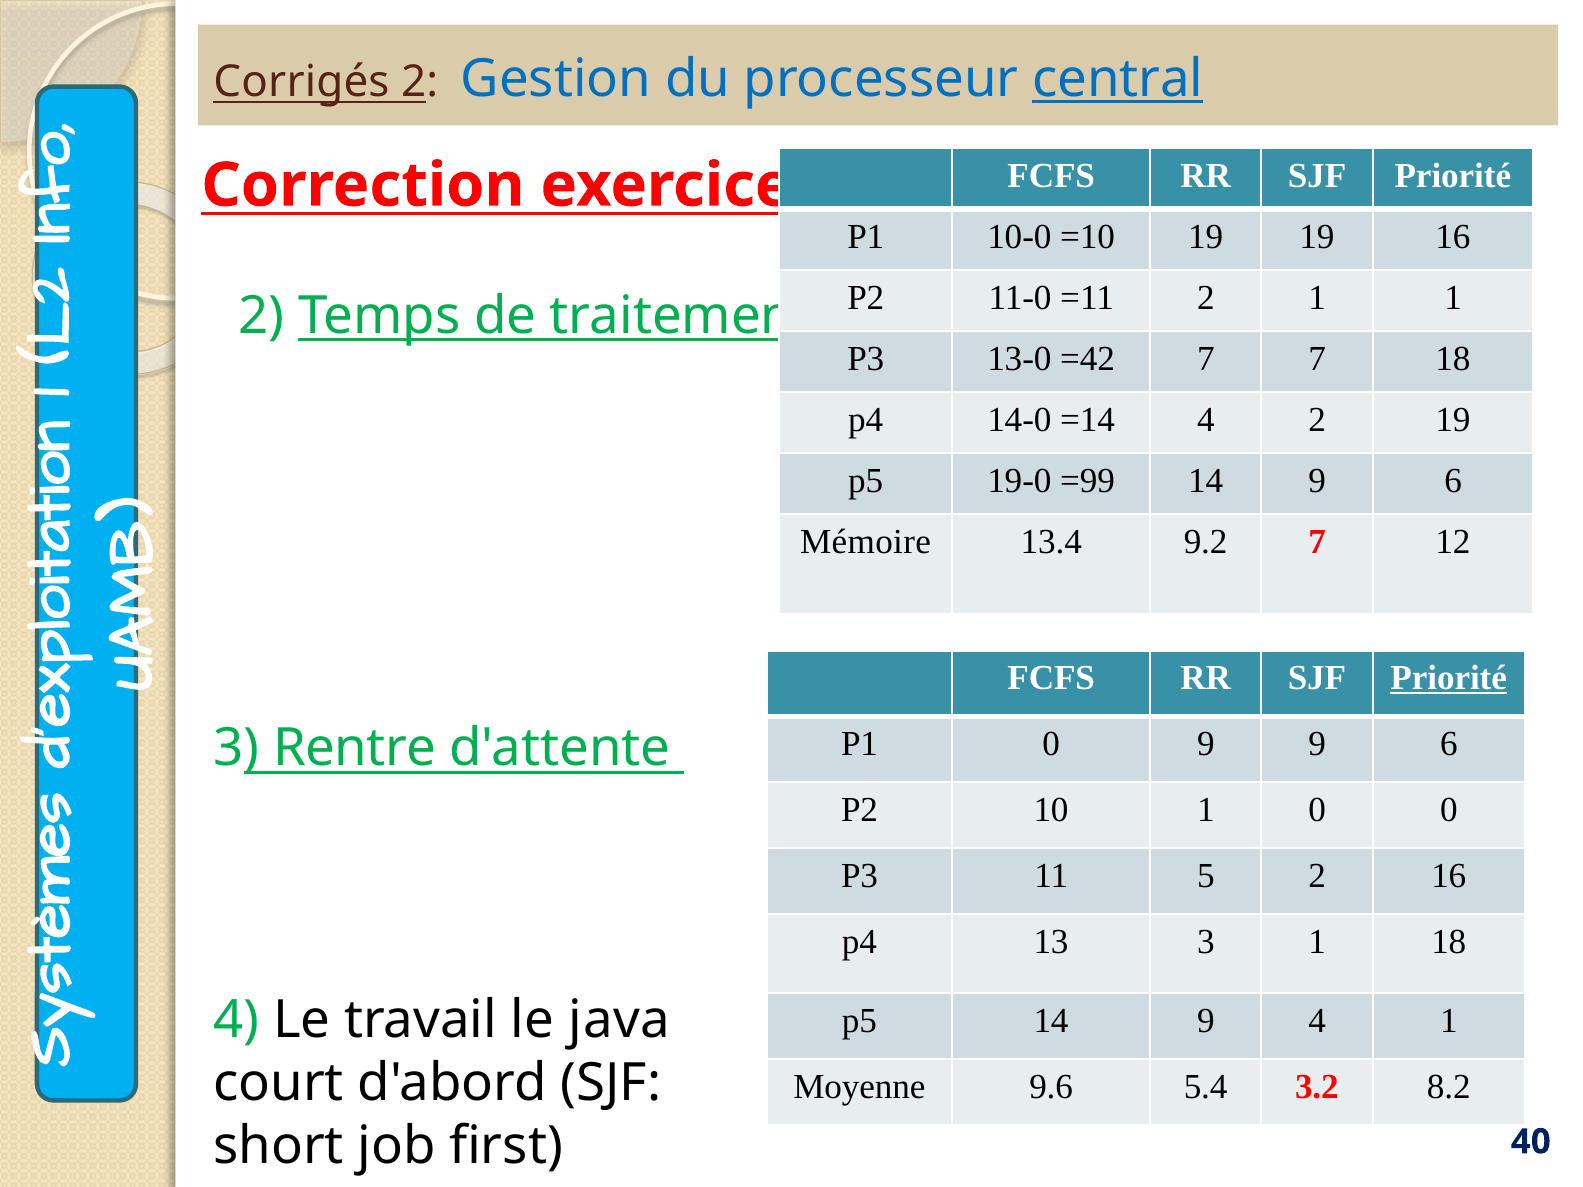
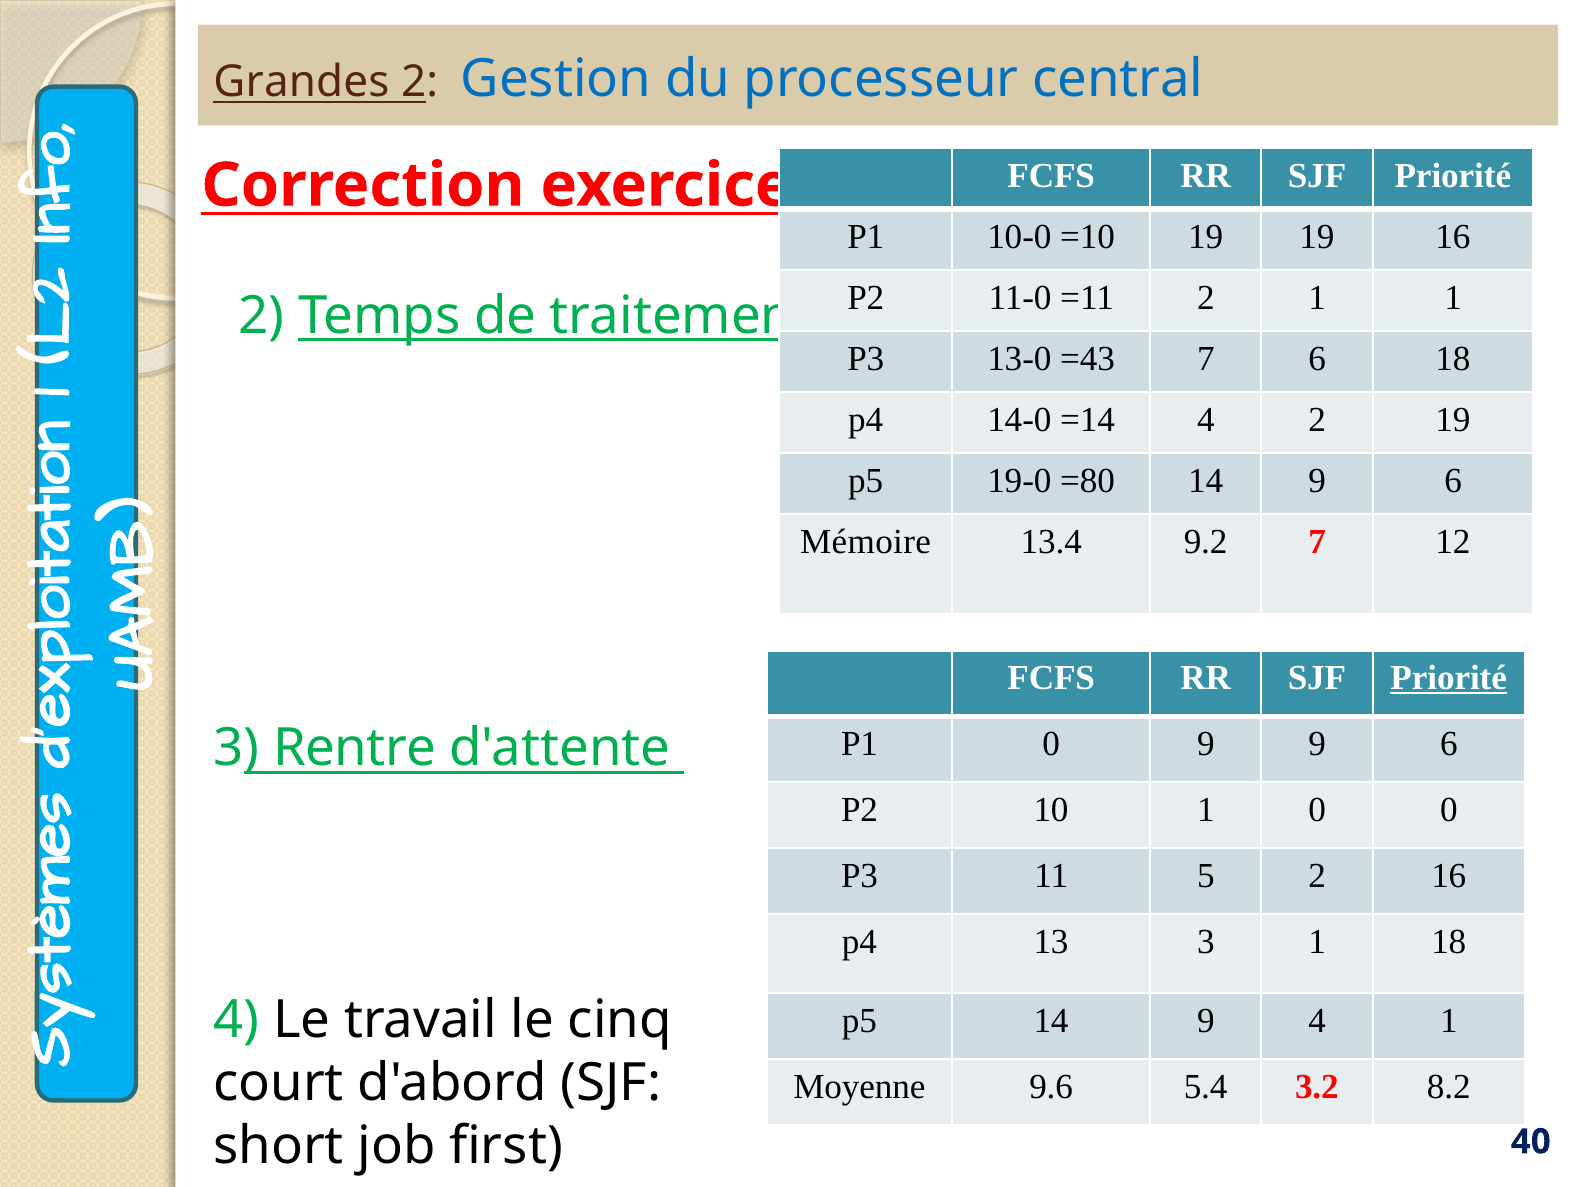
Corrigés: Corrigés -> Grandes
central underline: present -> none
=42: =42 -> =43
7 7: 7 -> 6
=99: =99 -> =80
java: java -> cinq
